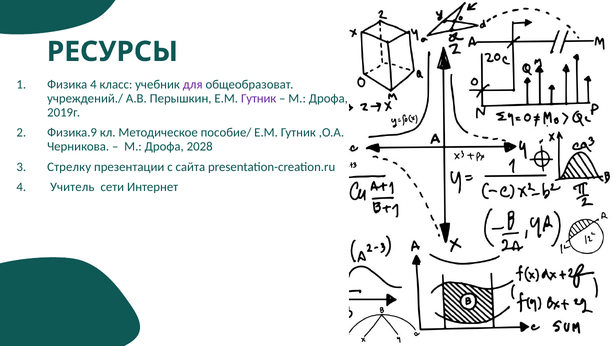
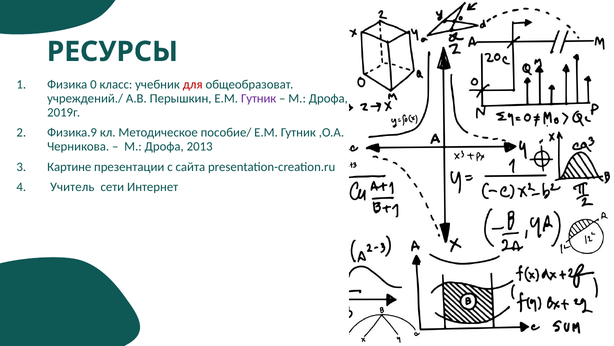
Физика 4: 4 -> 0
для colour: purple -> red
2028: 2028 -> 2013
Стрелку: Стрелку -> Картине
